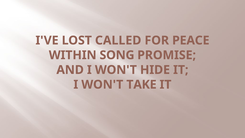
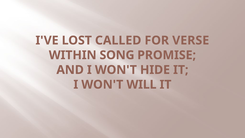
PEACE: PEACE -> VERSE
TAKE: TAKE -> WILL
